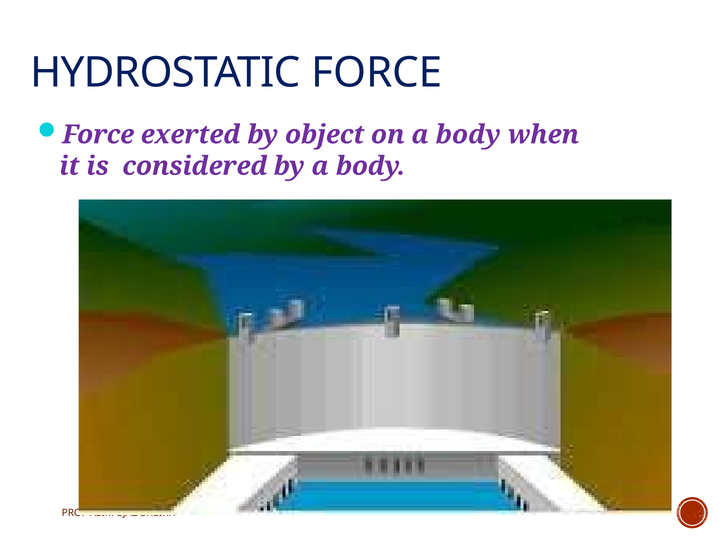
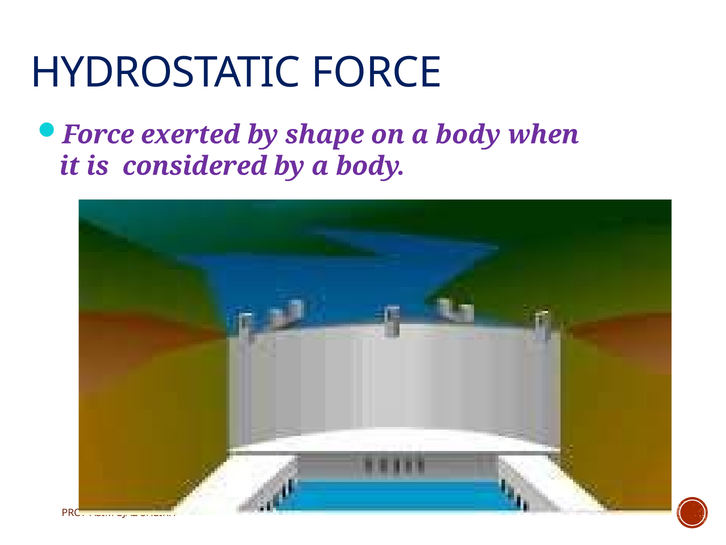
object: object -> shape
